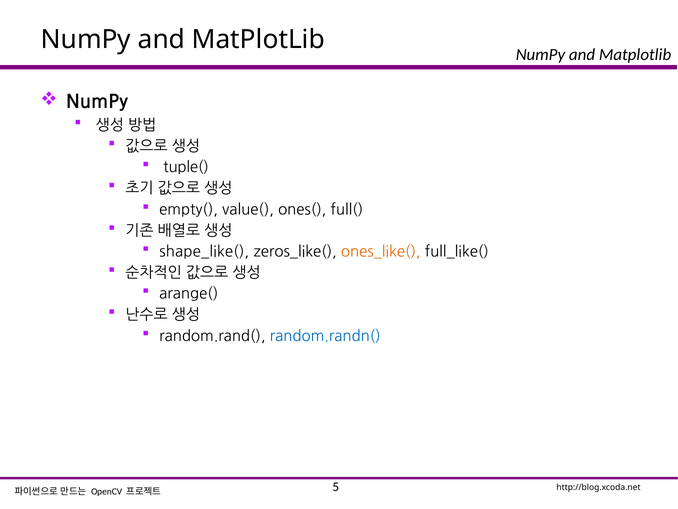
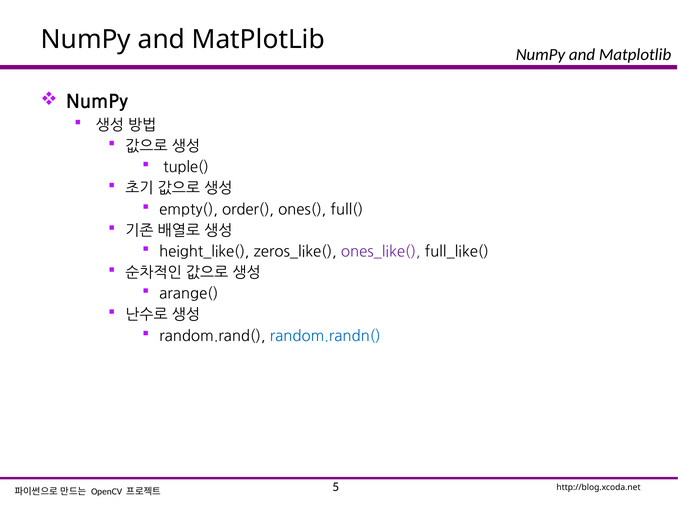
value(: value( -> order(
shape_like(: shape_like( -> height_like(
ones_like( colour: orange -> purple
